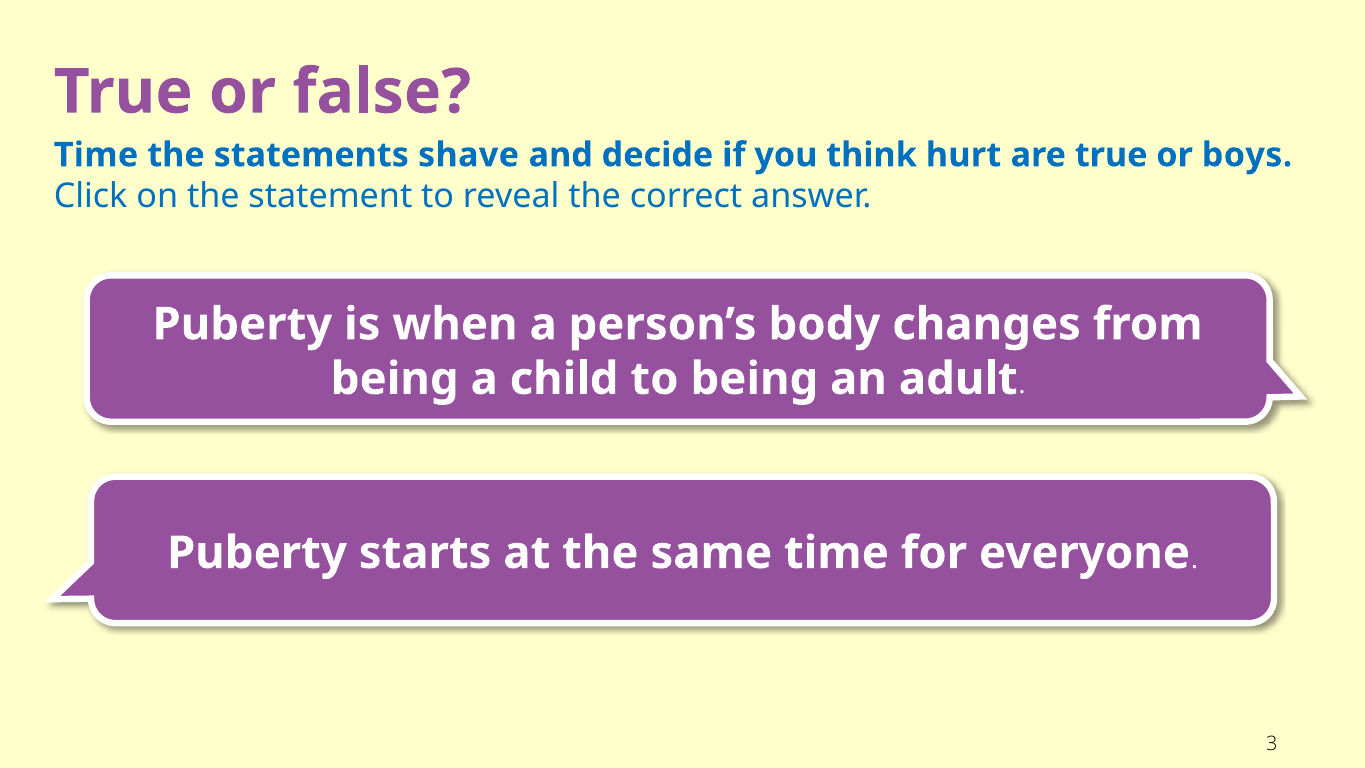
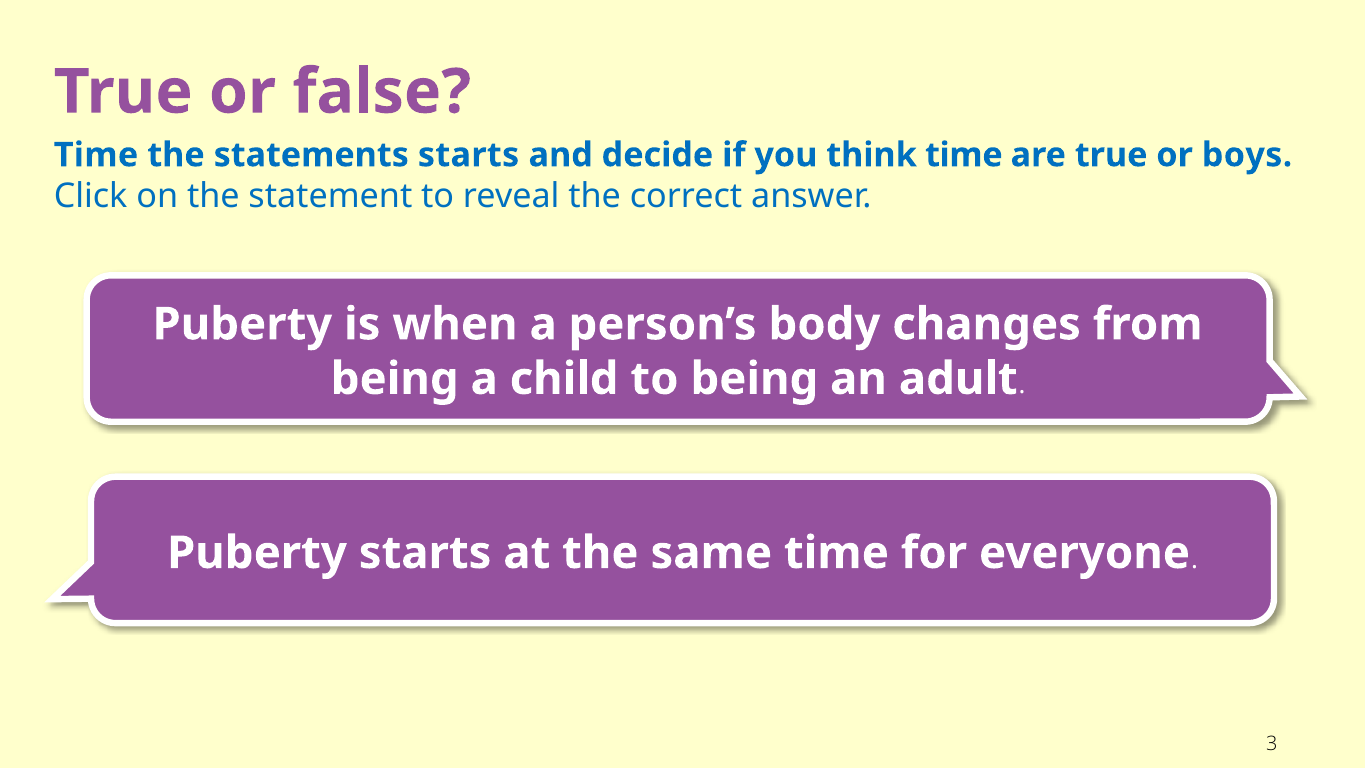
statements shave: shave -> starts
think hurt: hurt -> time
